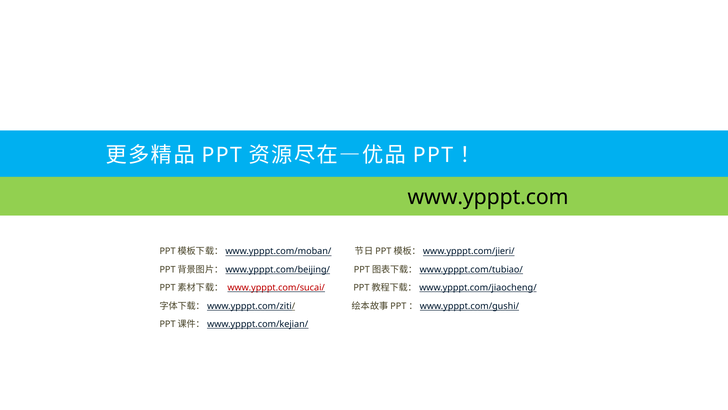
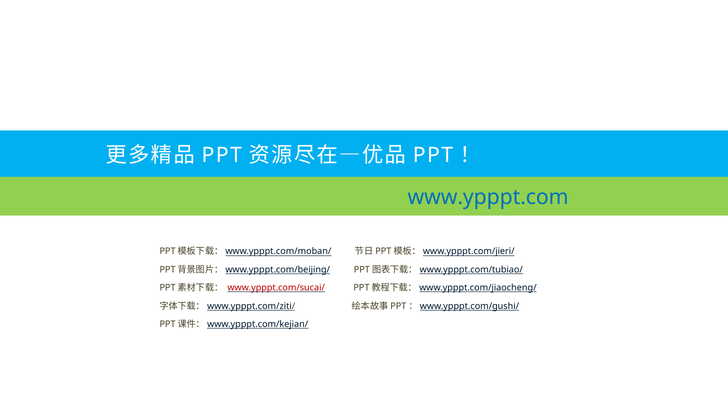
www.ypppt.com colour: black -> blue
